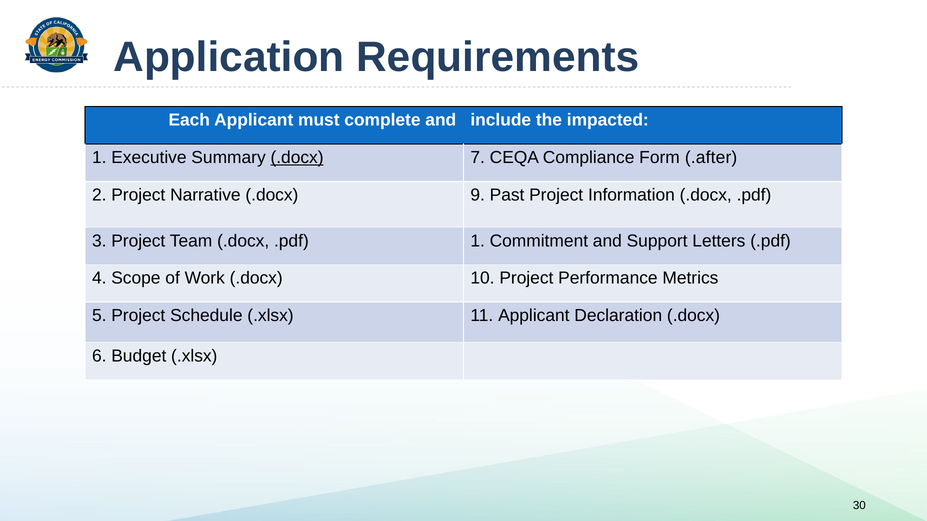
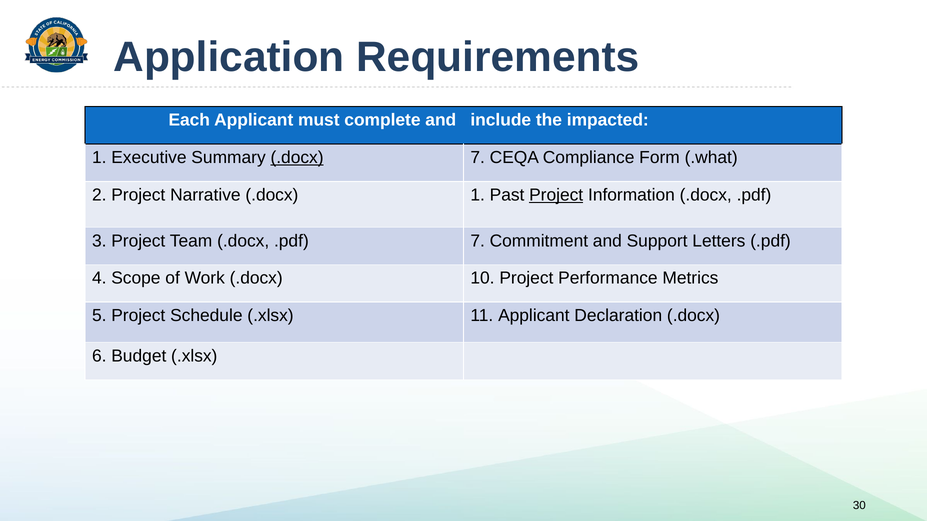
.after: .after -> .what
.docx 9: 9 -> 1
Project at (556, 195) underline: none -> present
.pdf 1: 1 -> 7
